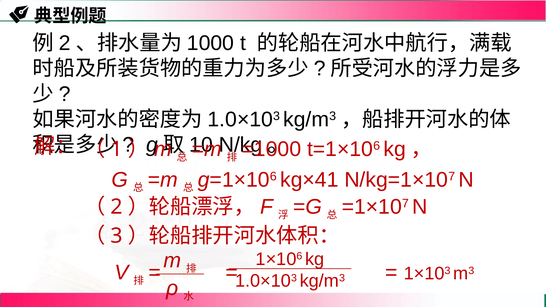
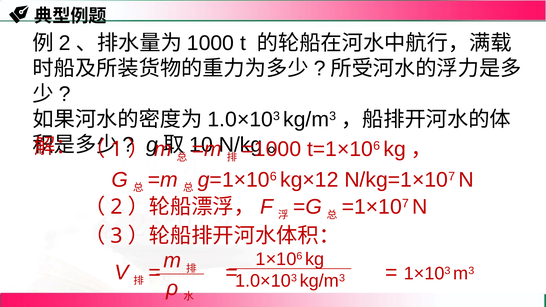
kg×41: kg×41 -> kg×12
